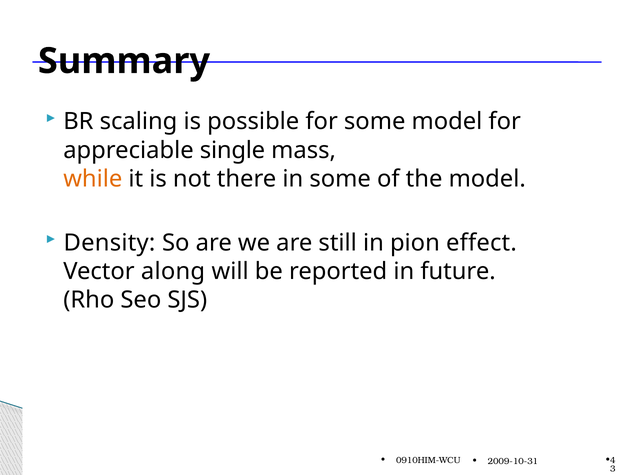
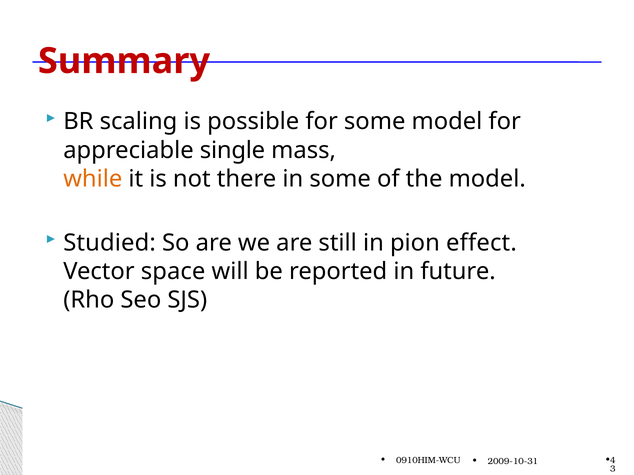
Summary colour: black -> red
Density: Density -> Studied
along: along -> space
